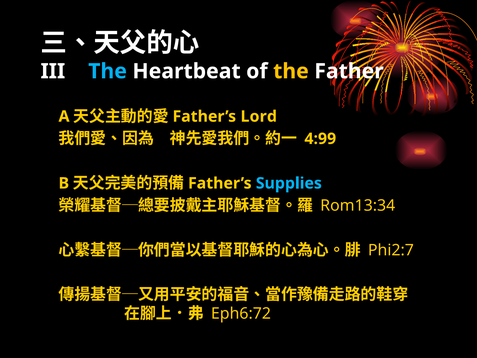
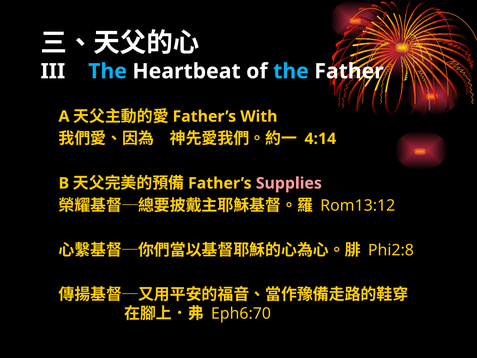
the at (291, 71) colour: yellow -> light blue
Lord: Lord -> With
4:99: 4:99 -> 4:14
Supplies colour: light blue -> pink
Rom13:34: Rom13:34 -> Rom13:12
Phi2:7: Phi2:7 -> Phi2:8
Eph6:72: Eph6:72 -> Eph6:70
